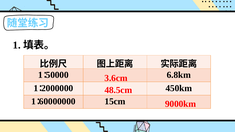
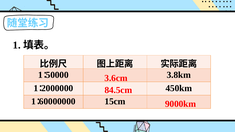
6.8km: 6.8km -> 3.8km
48.5cm: 48.5cm -> 84.5cm
